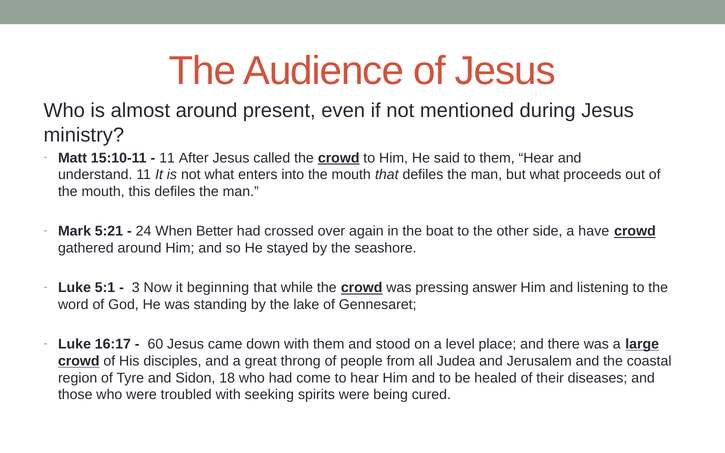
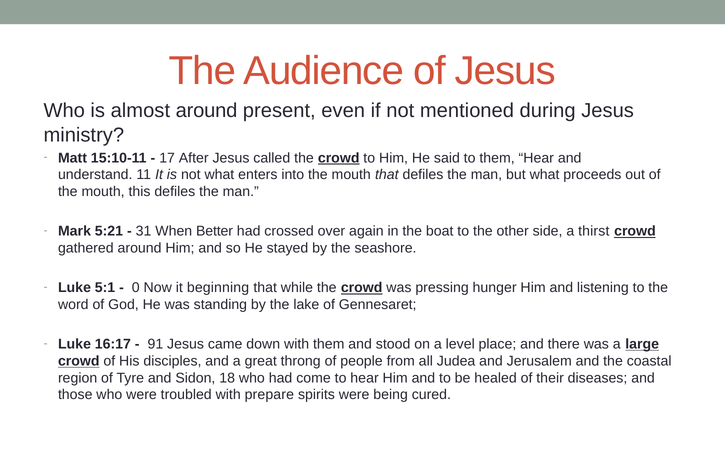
11 at (167, 158): 11 -> 17
24: 24 -> 31
have: have -> thirst
3: 3 -> 0
answer: answer -> hunger
60: 60 -> 91
seeking: seeking -> prepare
